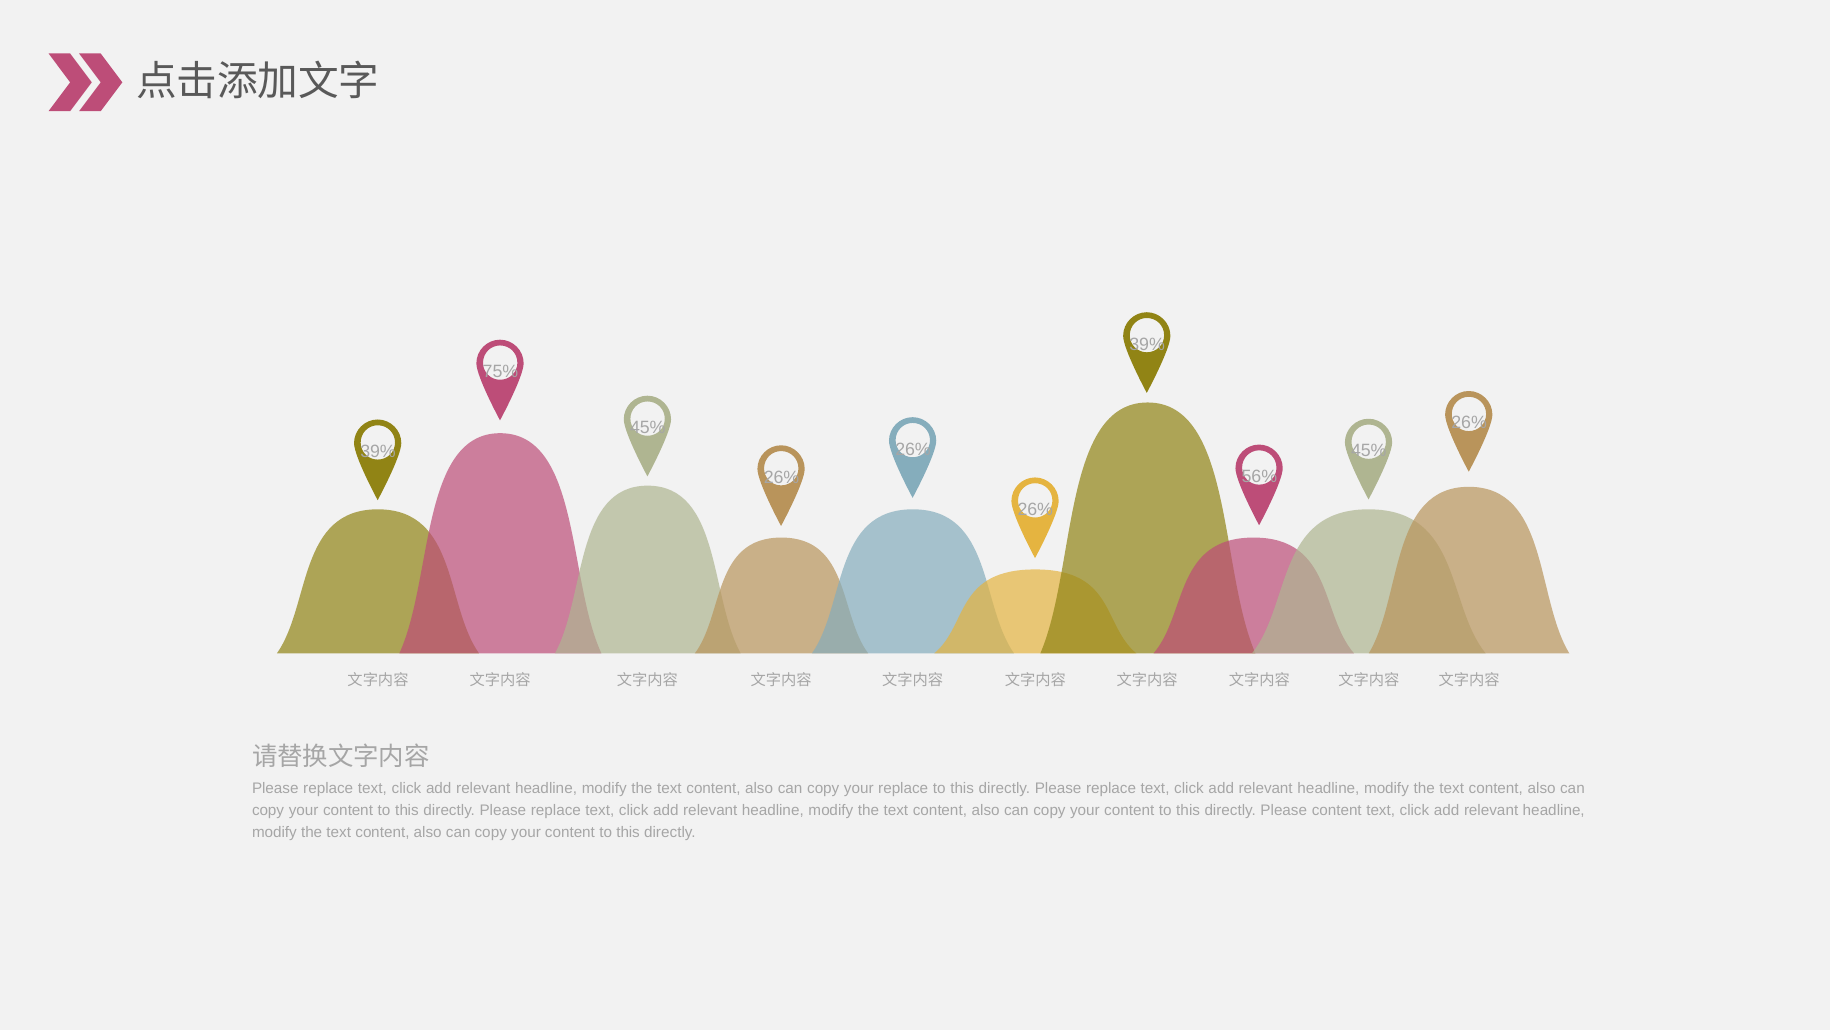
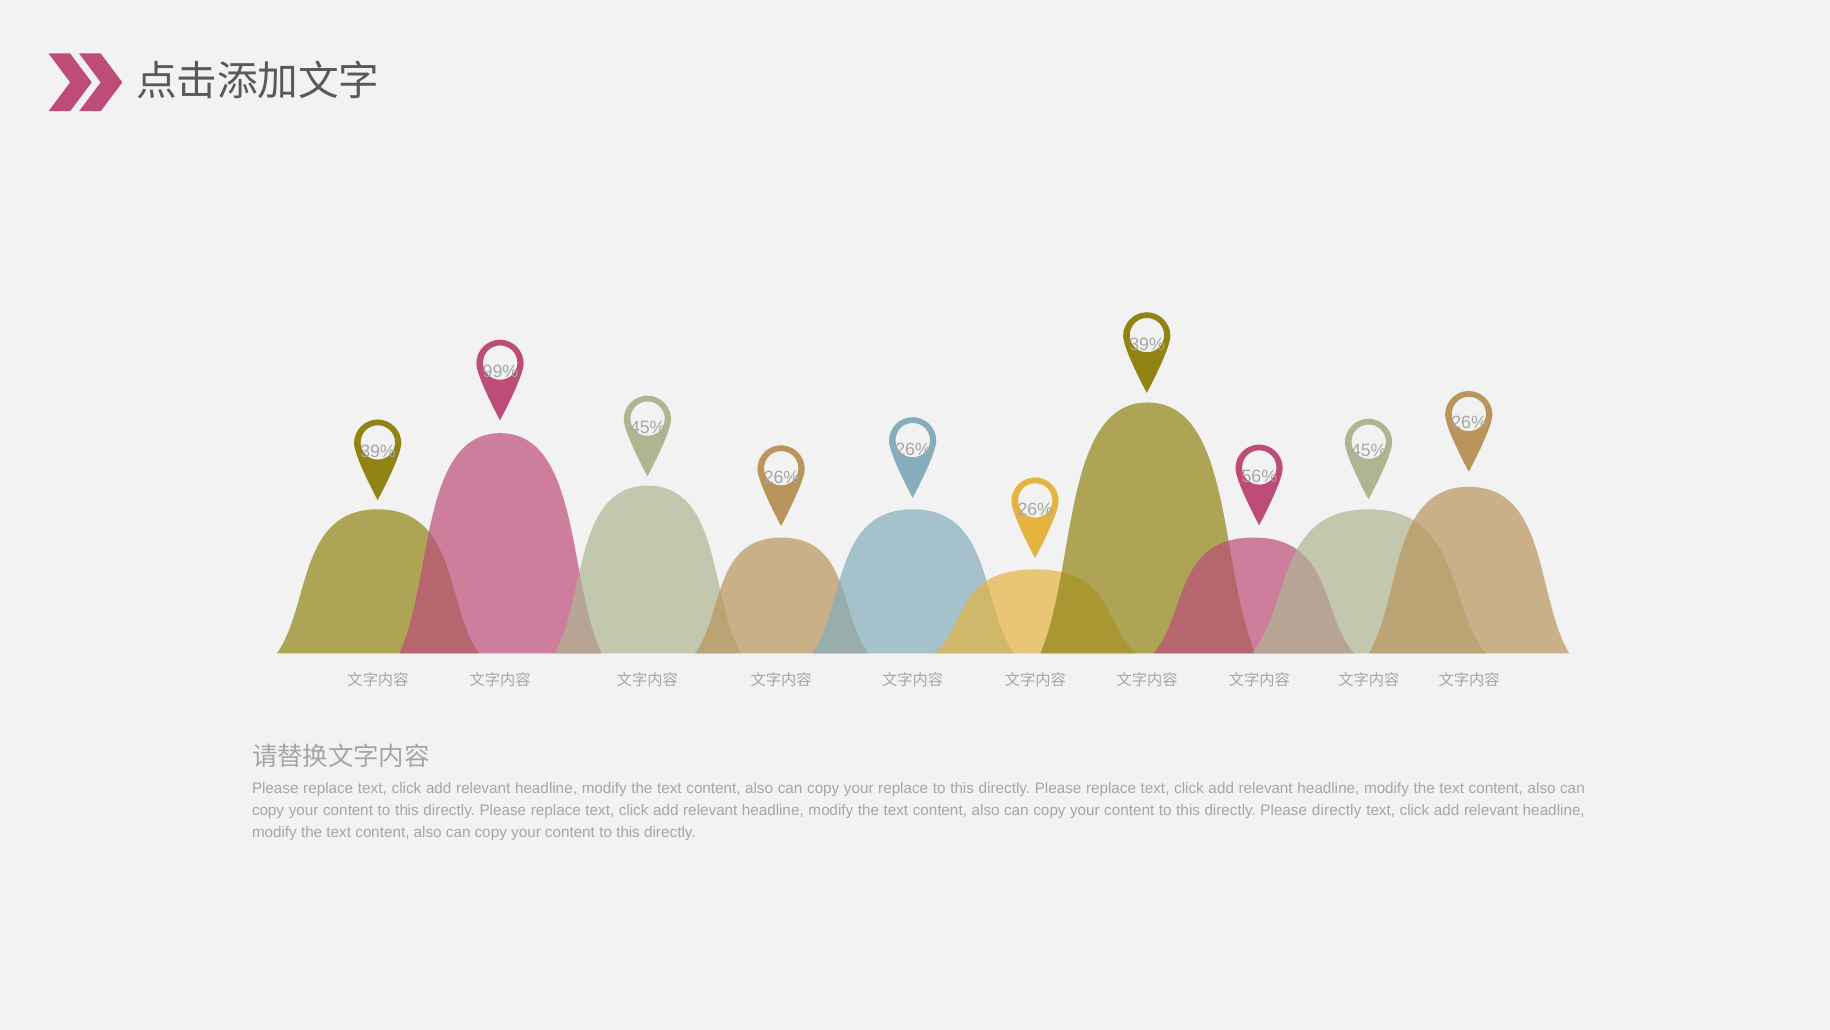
75%: 75% -> 99%
Please content: content -> directly
